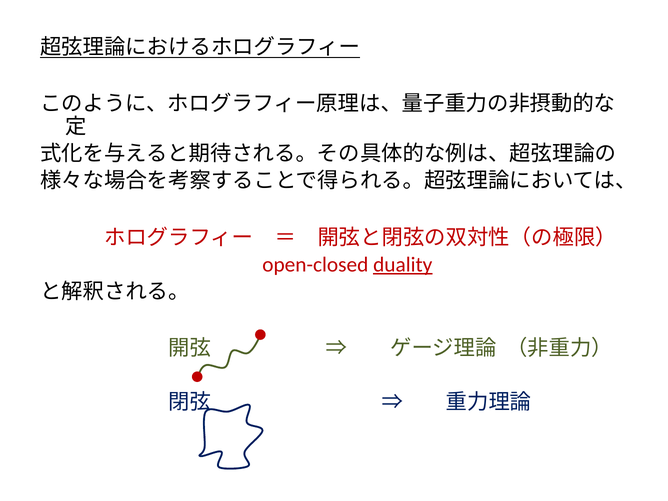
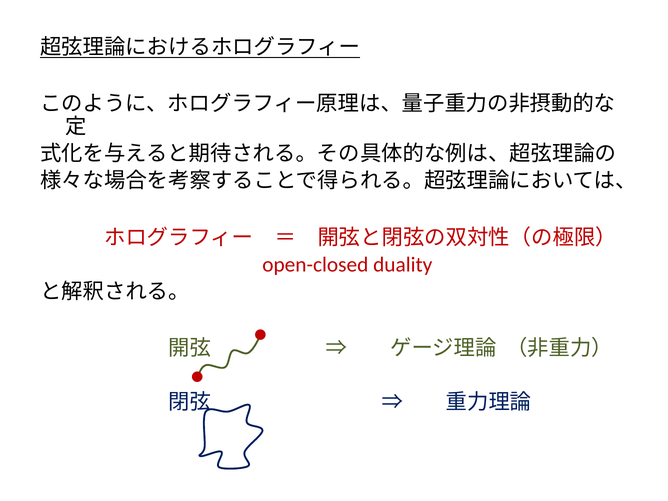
duality underline: present -> none
